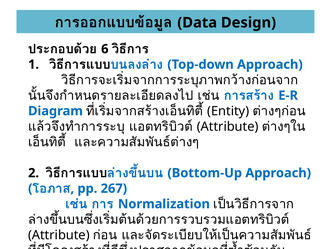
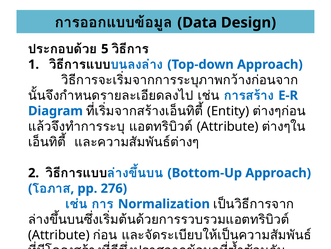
6: 6 -> 5
267: 267 -> 276
